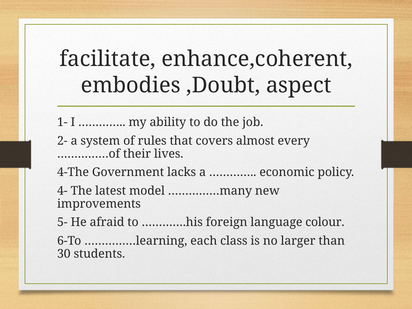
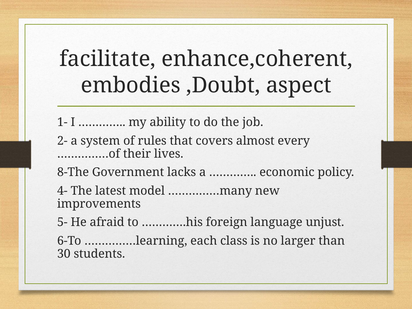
4-The: 4-The -> 8-The
colour: colour -> unjust
